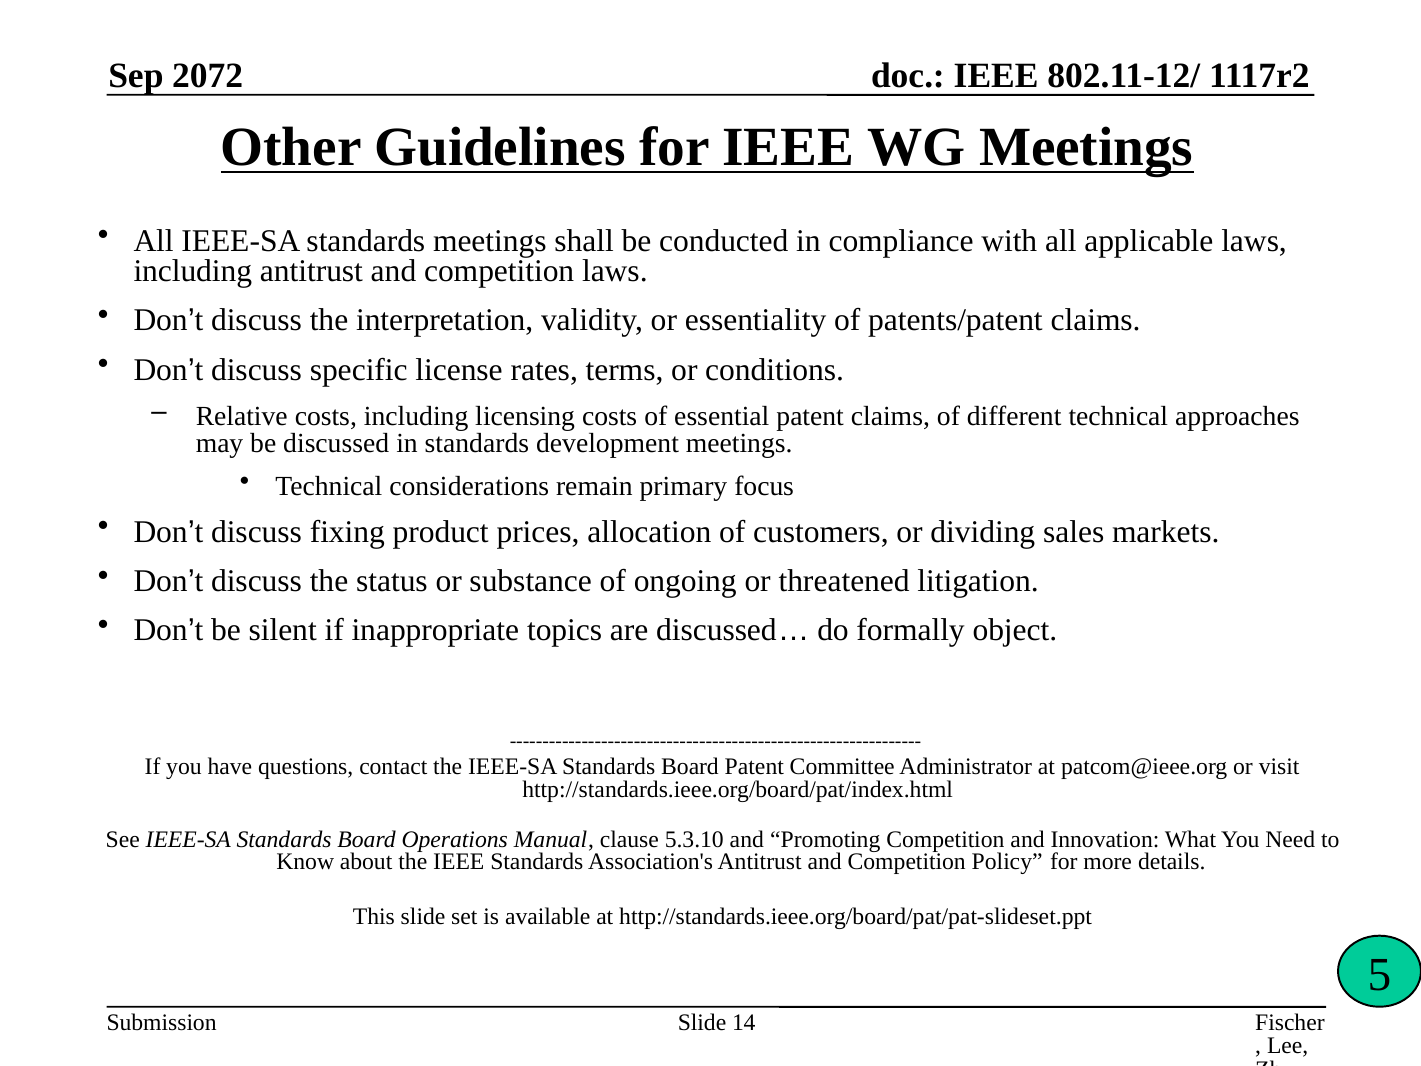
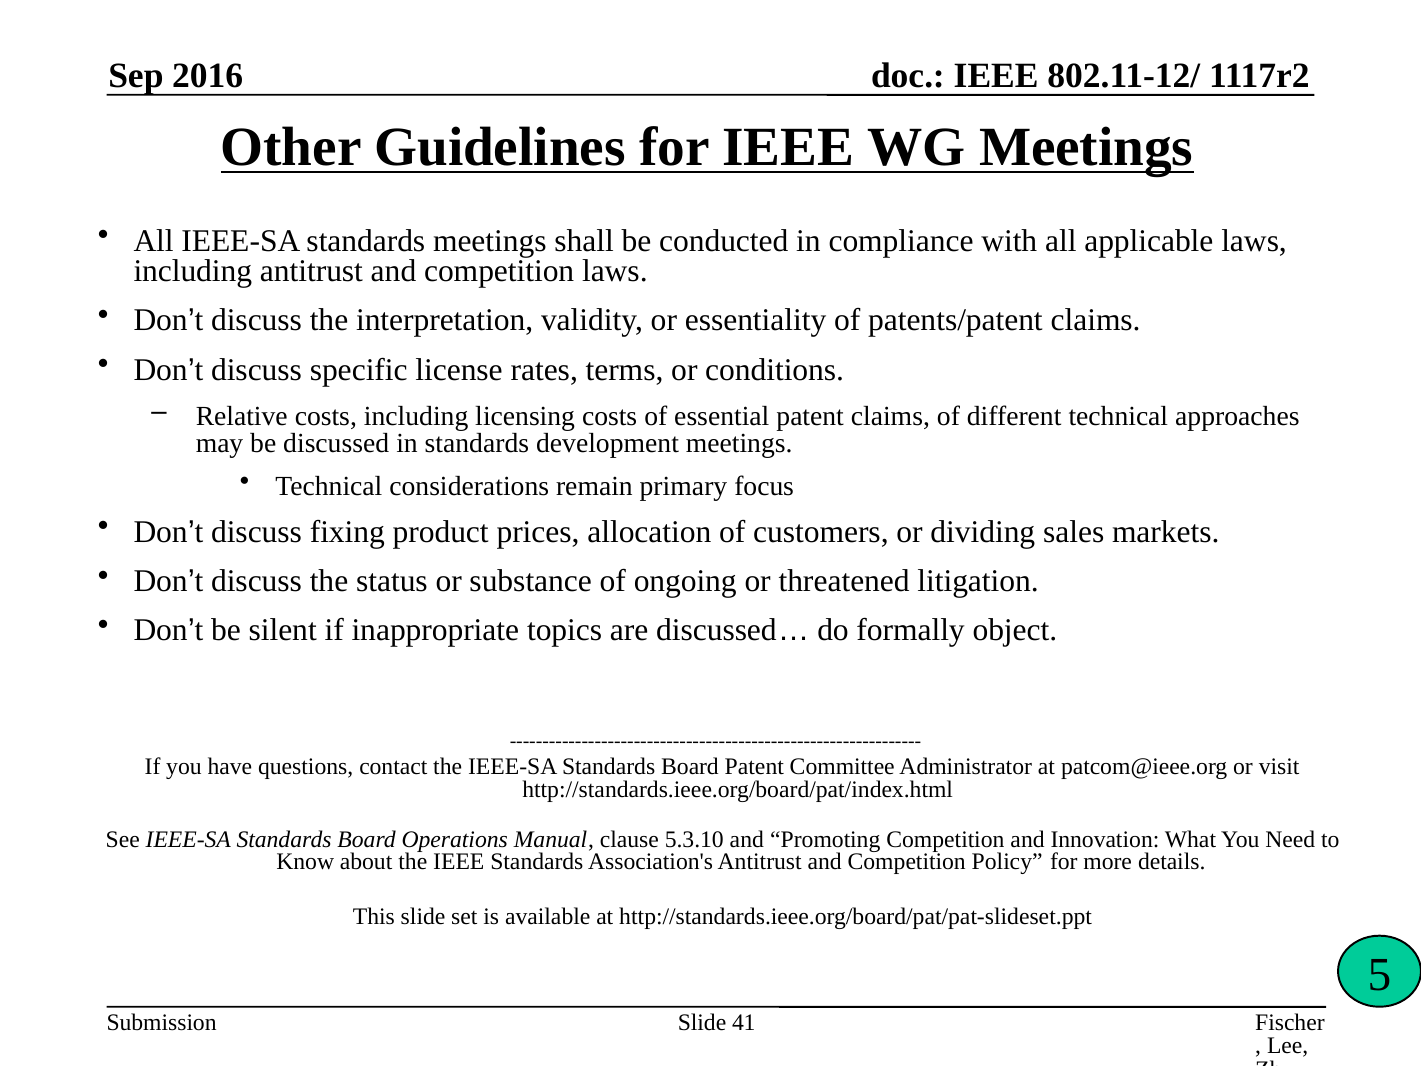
2072: 2072 -> 2016
14: 14 -> 41
